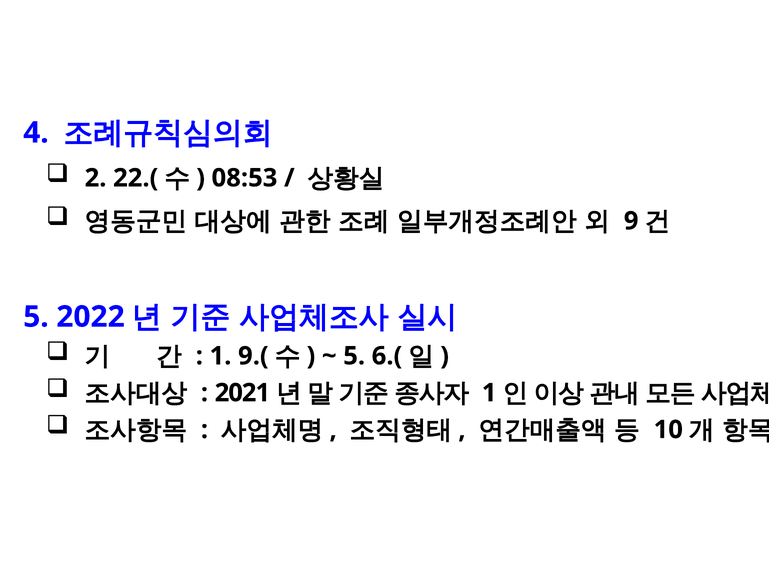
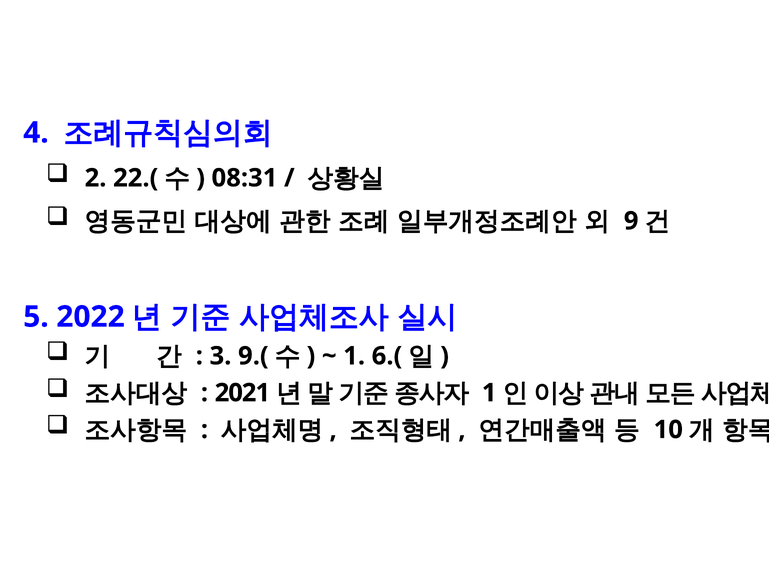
08:53: 08:53 -> 08:31
1 at (221, 356): 1 -> 3
5 at (354, 356): 5 -> 1
